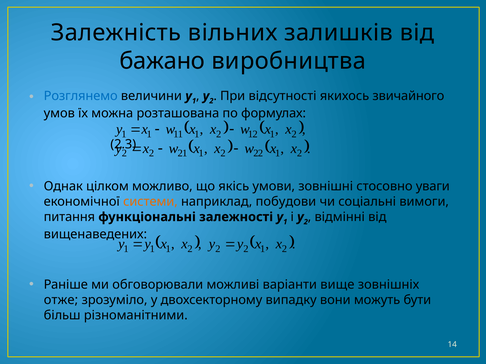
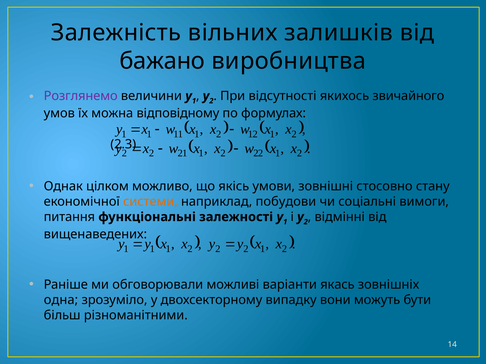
Розглянемо colour: blue -> purple
розташована: розташована -> відповідному
уваги: уваги -> стану
вище: вище -> якась
отже: отже -> одна
